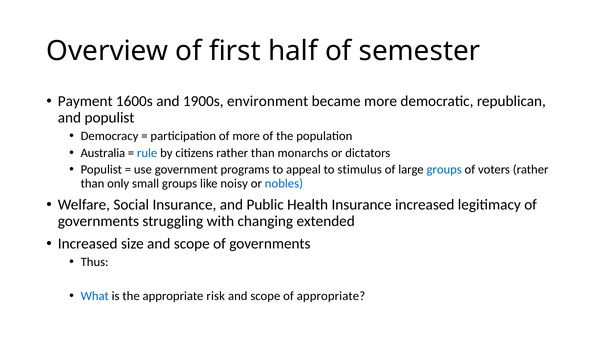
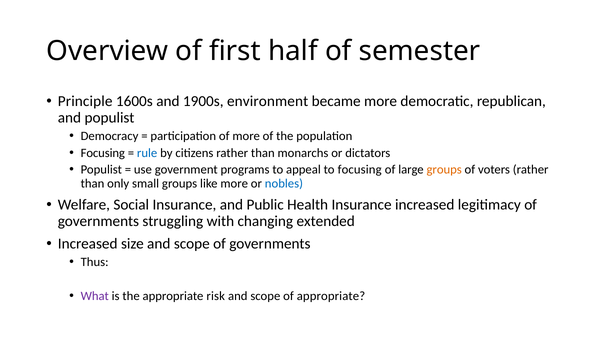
Payment: Payment -> Principle
Australia at (103, 153): Australia -> Focusing
to stimulus: stimulus -> focusing
groups at (444, 170) colour: blue -> orange
like noisy: noisy -> more
What colour: blue -> purple
